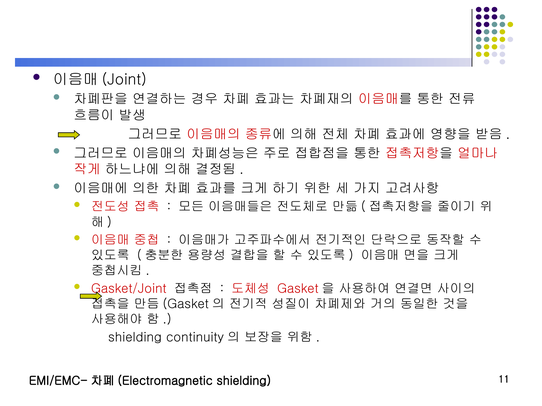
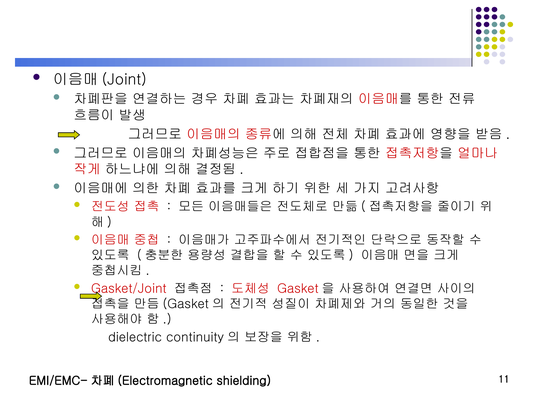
shielding at (135, 338): shielding -> dielectric
